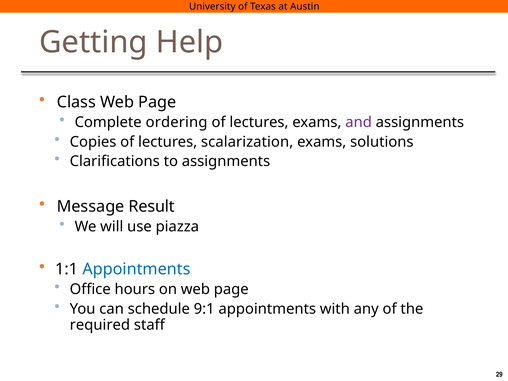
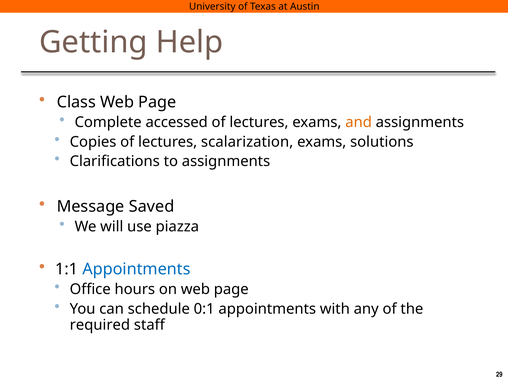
ordering: ordering -> accessed
and colour: purple -> orange
Result: Result -> Saved
9:1: 9:1 -> 0:1
